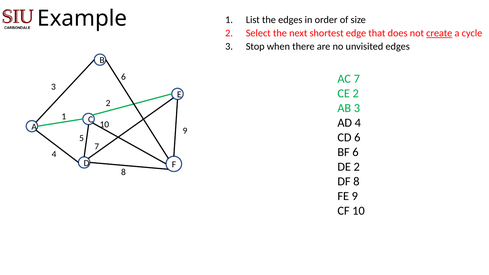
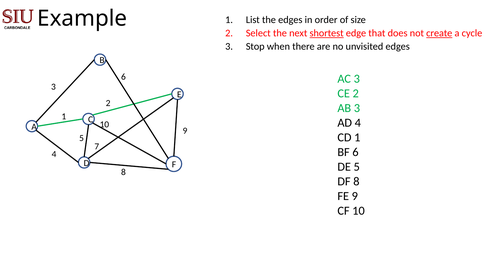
shortest underline: none -> present
AC 7: 7 -> 3
CD 6: 6 -> 1
DE 2: 2 -> 5
